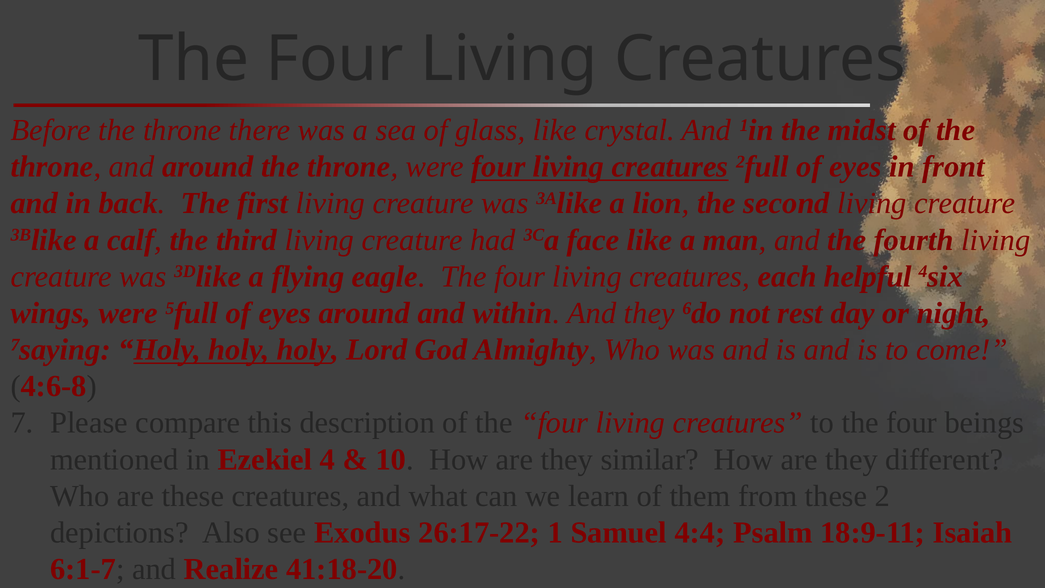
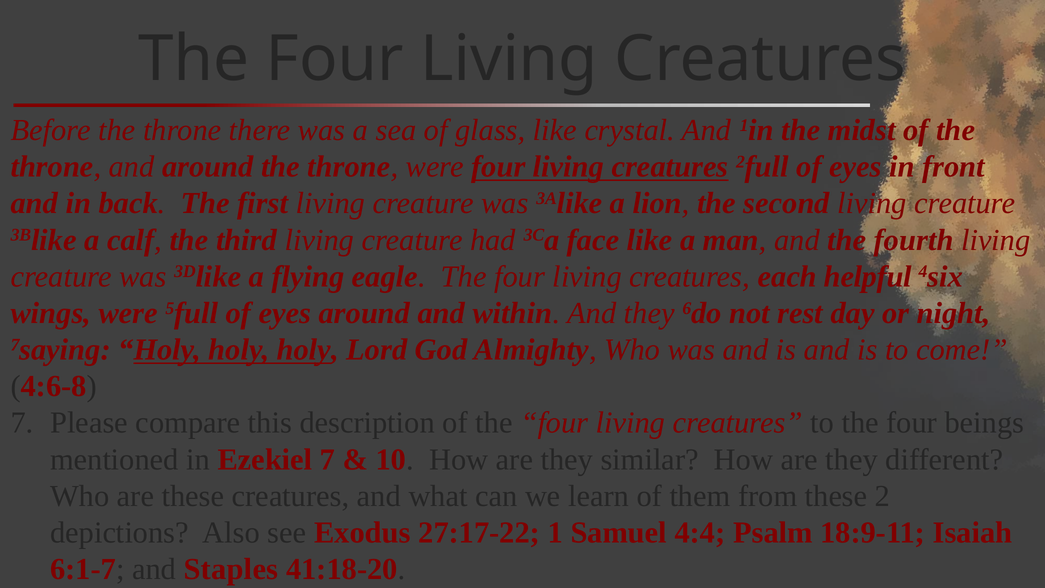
Ezekiel 4: 4 -> 7
26:17-22: 26:17-22 -> 27:17-22
Realize: Realize -> Staples
